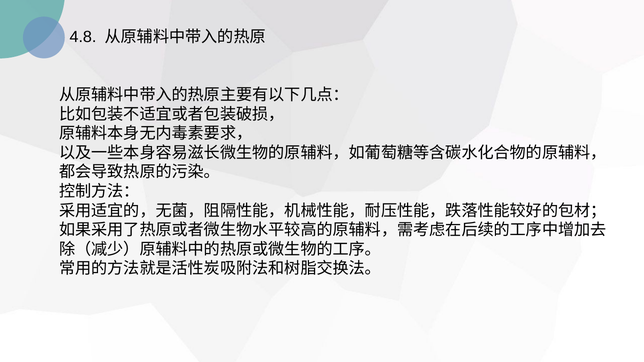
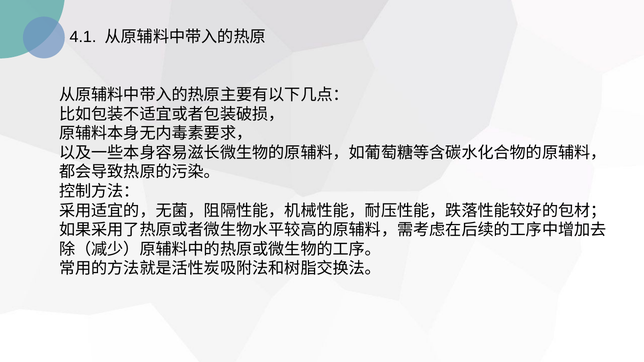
4.8: 4.8 -> 4.1
